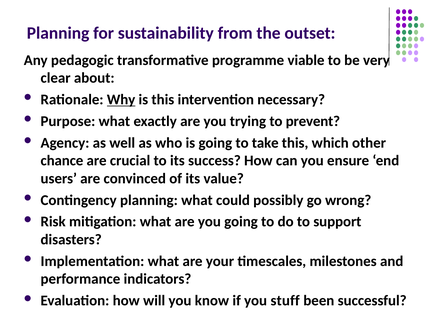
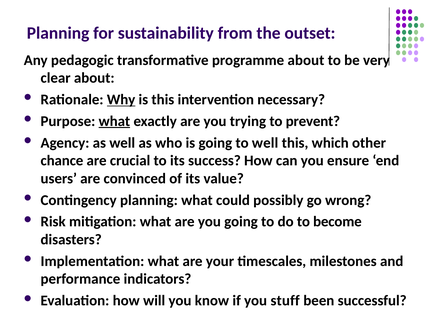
programme viable: viable -> about
what at (114, 121) underline: none -> present
to take: take -> well
support: support -> become
